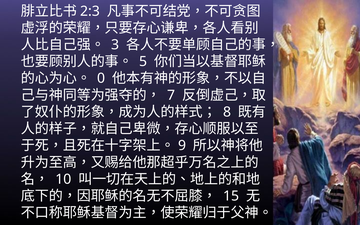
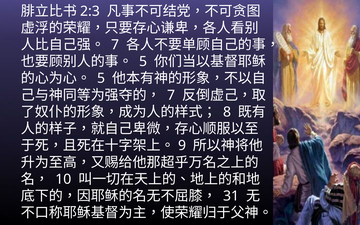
3 at (115, 45): 3 -> 7
0 at (101, 78): 0 -> 5
15: 15 -> 31
